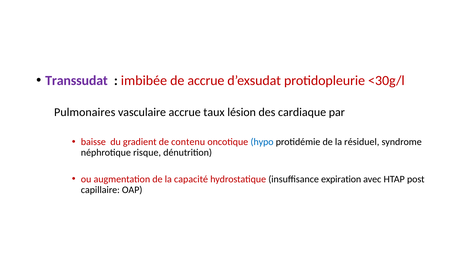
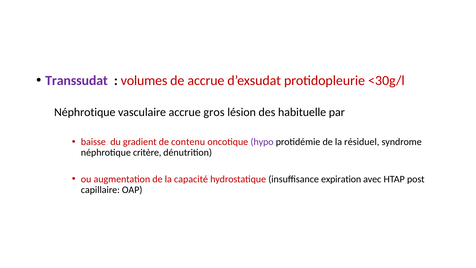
imbibée: imbibée -> volumes
Pulmonaires at (85, 112): Pulmonaires -> Néphrotique
taux: taux -> gros
cardiaque: cardiaque -> habituelle
hypo colour: blue -> purple
risque: risque -> critère
